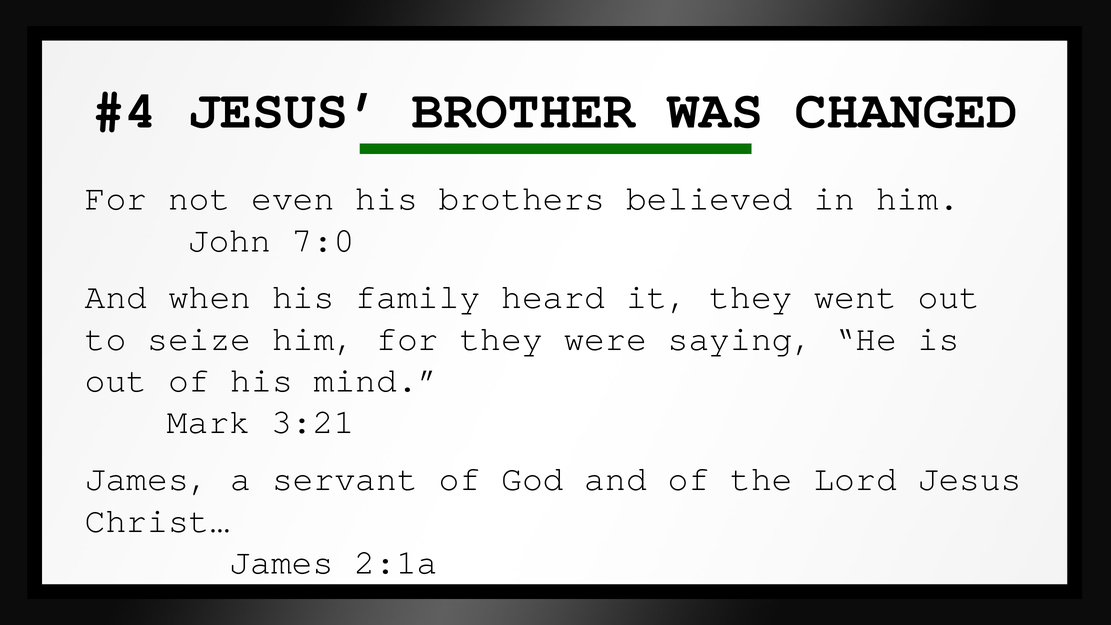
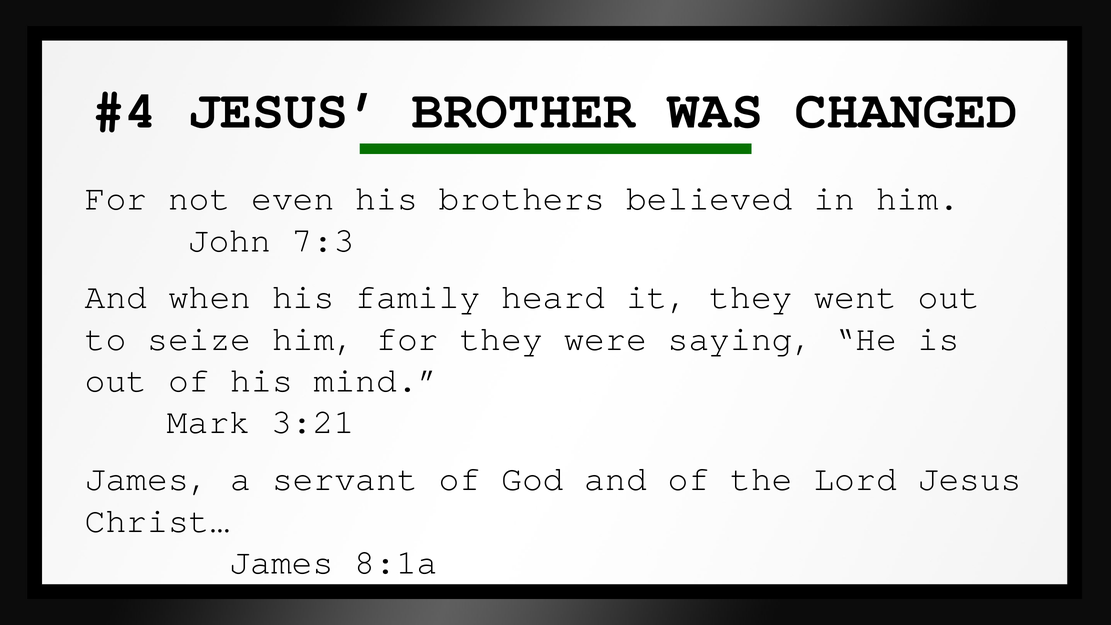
7:0: 7:0 -> 7:3
2:1a: 2:1a -> 8:1a
